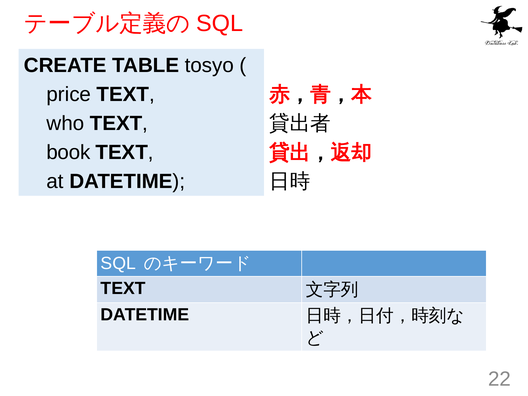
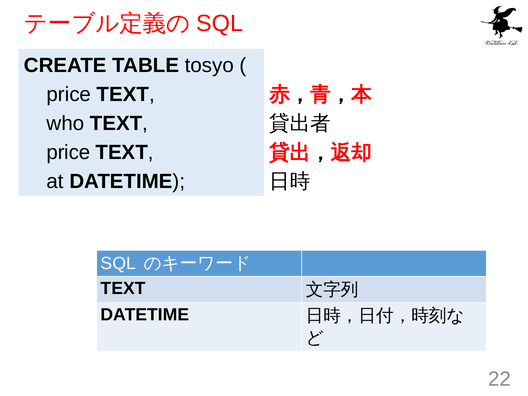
book at (68, 152): book -> price
